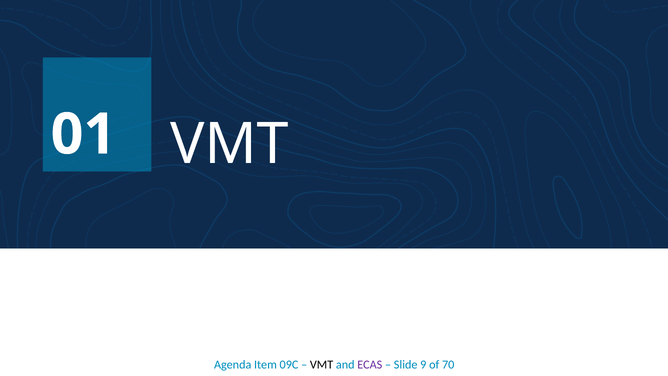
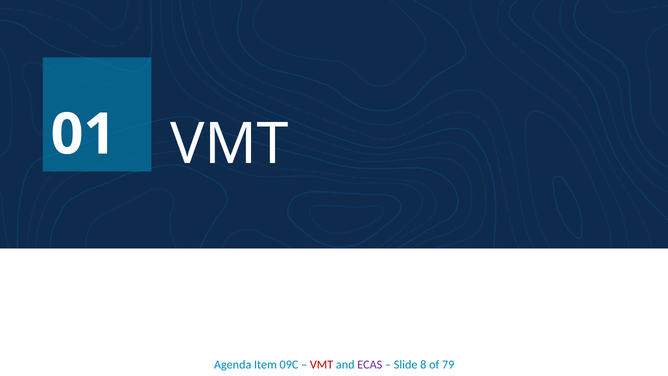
VMT at (322, 364) colour: black -> red
9: 9 -> 8
70: 70 -> 79
